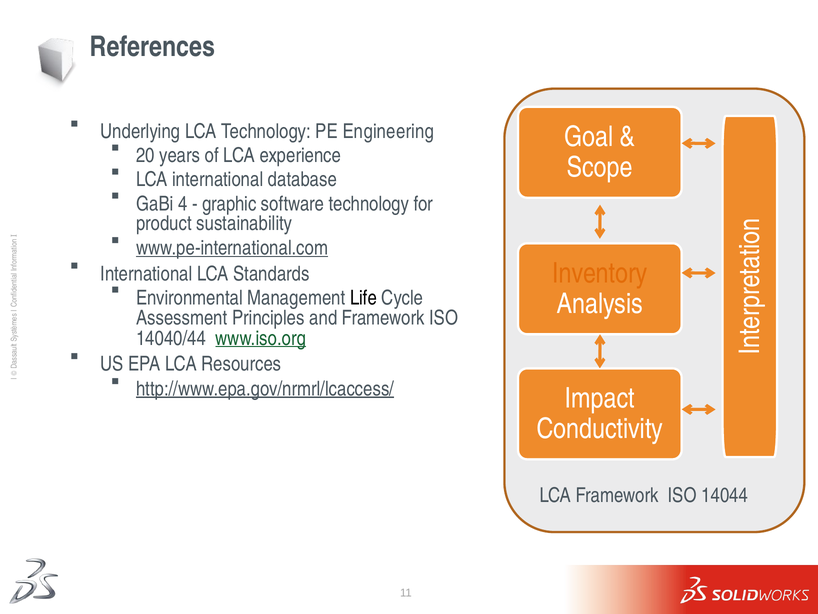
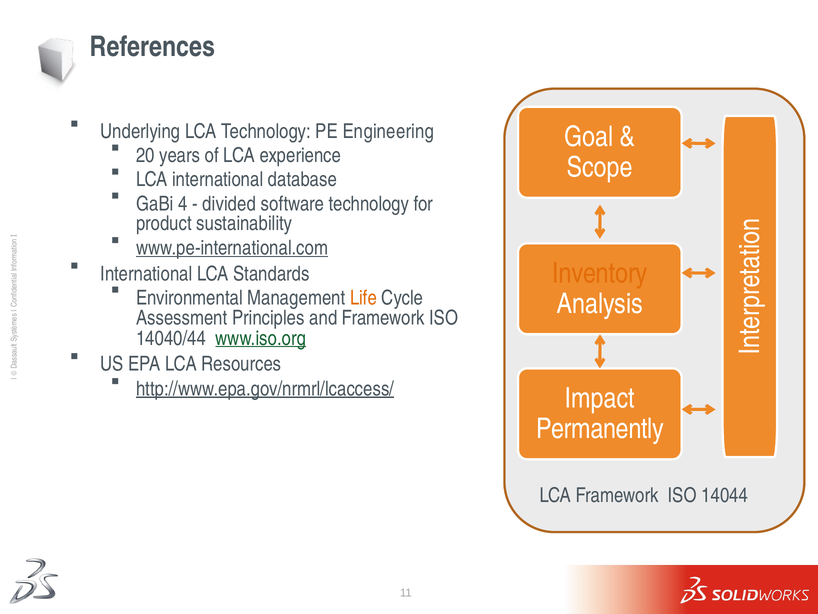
graphic: graphic -> divided
Life colour: black -> orange
Conductivity: Conductivity -> Permanently
